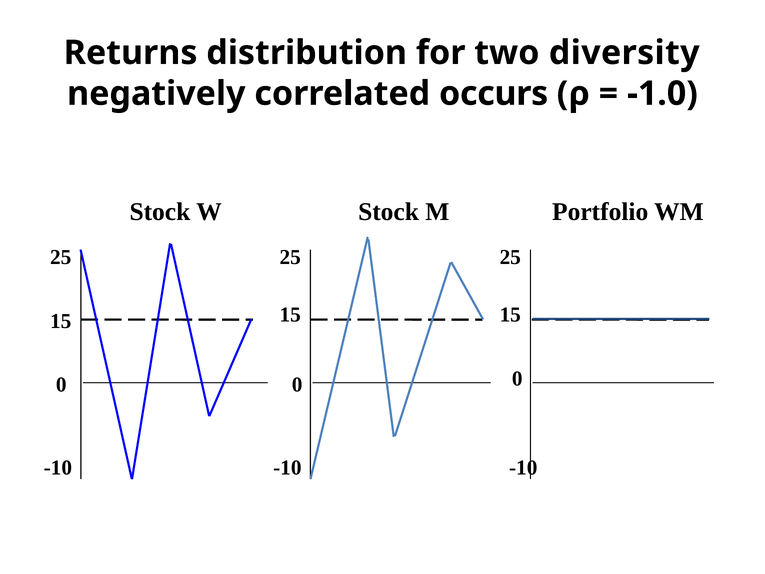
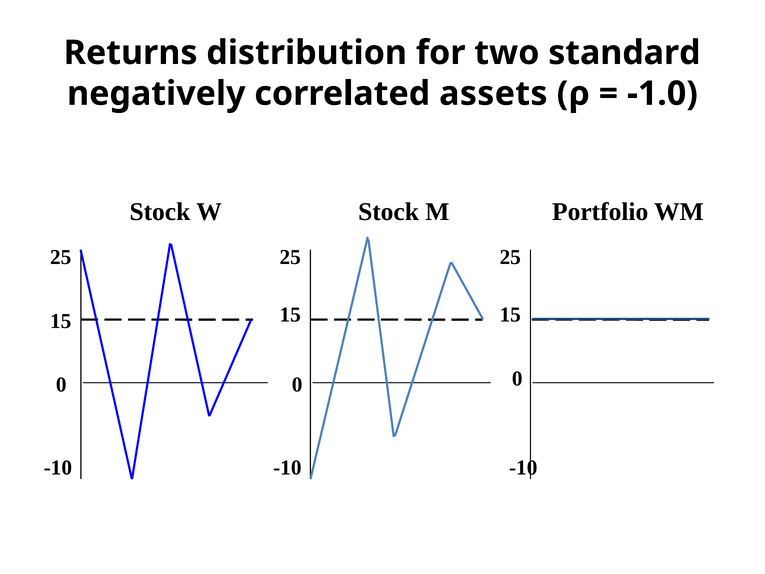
diversity: diversity -> standard
occurs: occurs -> assets
